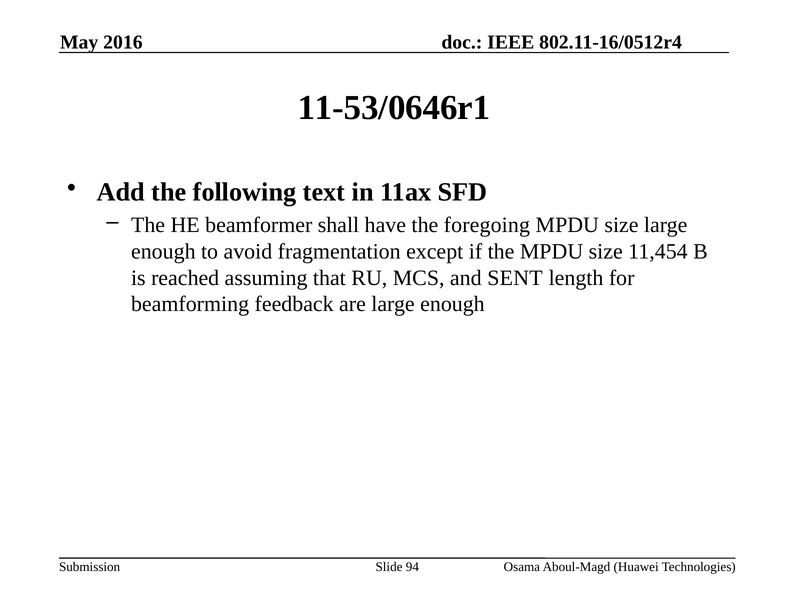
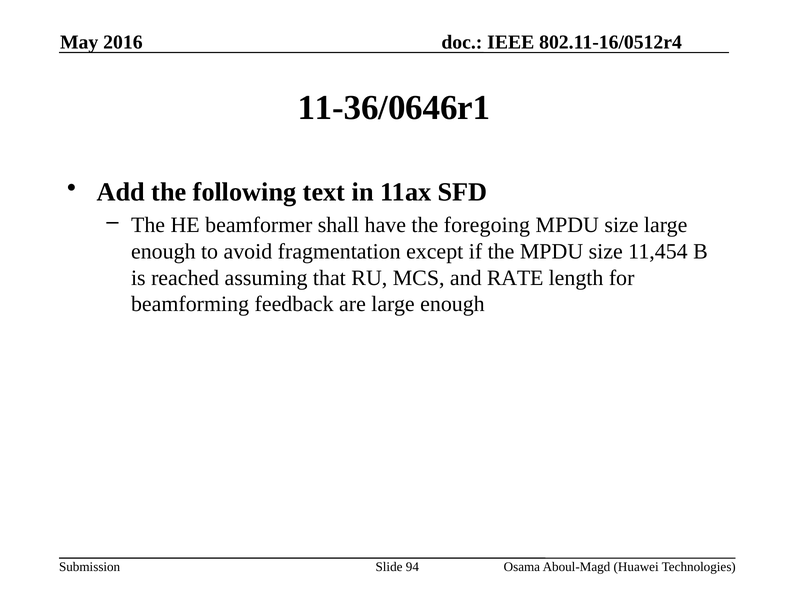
11-53/0646r1: 11-53/0646r1 -> 11-36/0646r1
SENT: SENT -> RATE
